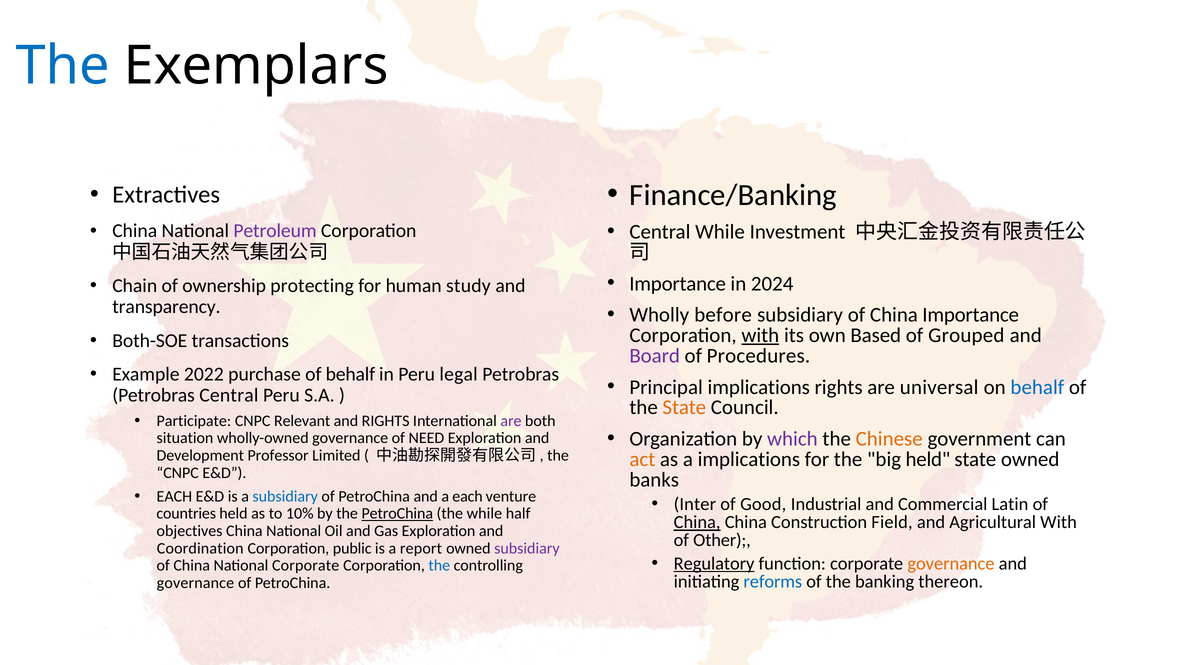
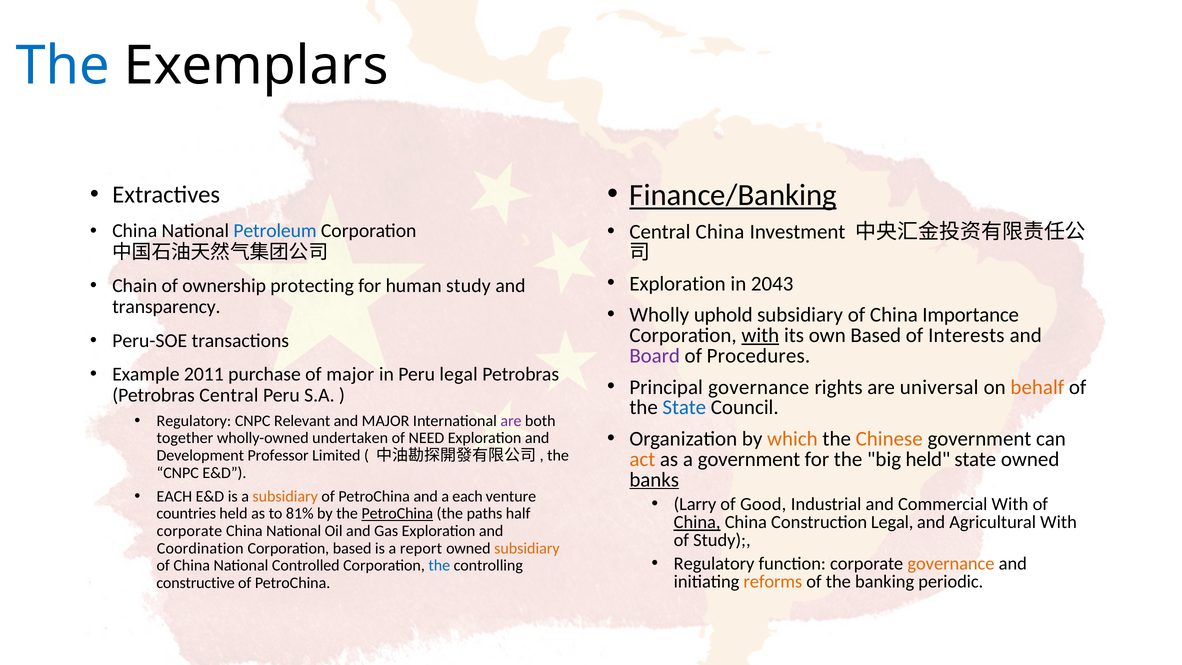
Finance/Banking underline: none -> present
Central While: While -> China
Petroleum colour: purple -> blue
Importance at (678, 284): Importance -> Exploration
2024: 2024 -> 2043
before: before -> uphold
Grouped: Grouped -> Interests
Both-SOE: Both-SOE -> Peru-SOE
2022: 2022 -> 2011
of behalf: behalf -> major
Principal implications: implications -> governance
behalf at (1037, 387) colour: blue -> orange
State at (684, 407) colour: orange -> blue
Participate at (194, 421): Participate -> Regulatory
and RIGHTS: RIGHTS -> MAJOR
which colour: purple -> orange
situation: situation -> together
wholly-owned governance: governance -> undertaken
a implications: implications -> government
banks underline: none -> present
subsidiary at (285, 496) colour: blue -> orange
Inter: Inter -> Larry
Commercial Latin: Latin -> With
10%: 10% -> 81%
the while: while -> paths
Construction Field: Field -> Legal
objectives at (190, 531): objectives -> corporate
of Other: Other -> Study
Corporation public: public -> based
subsidiary at (527, 548) colour: purple -> orange
Regulatory at (714, 564) underline: present -> none
National Corporate: Corporate -> Controlled
reforms colour: blue -> orange
thereon: thereon -> periodic
governance at (195, 583): governance -> constructive
